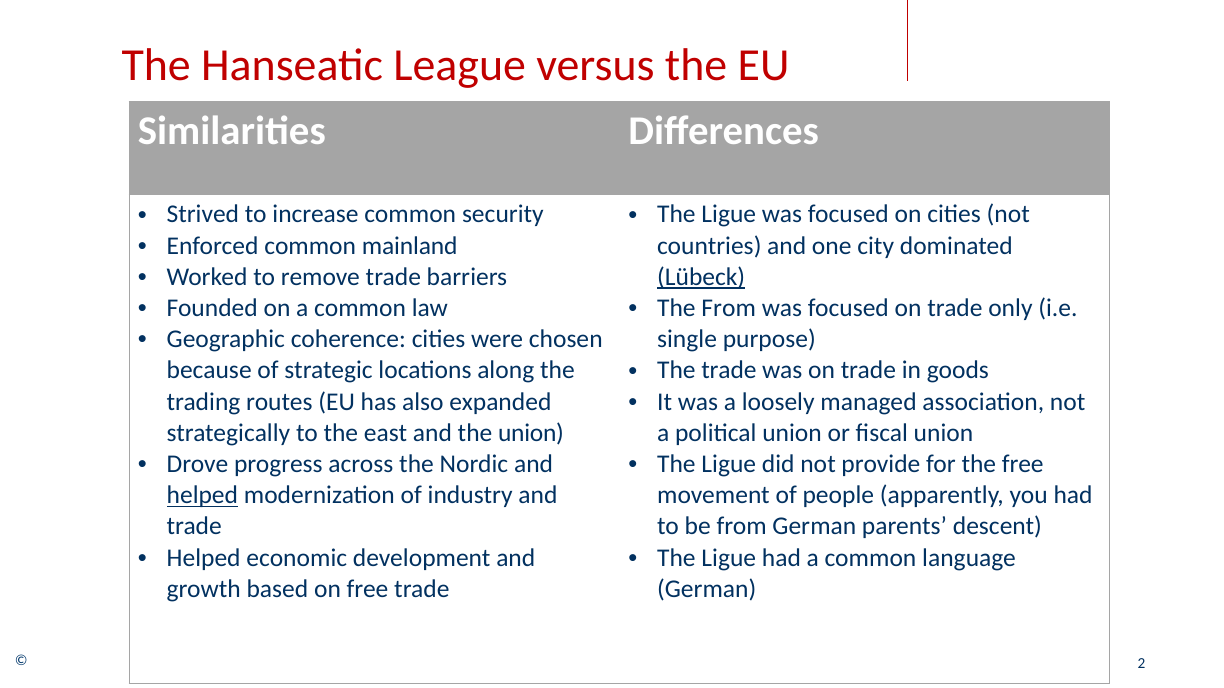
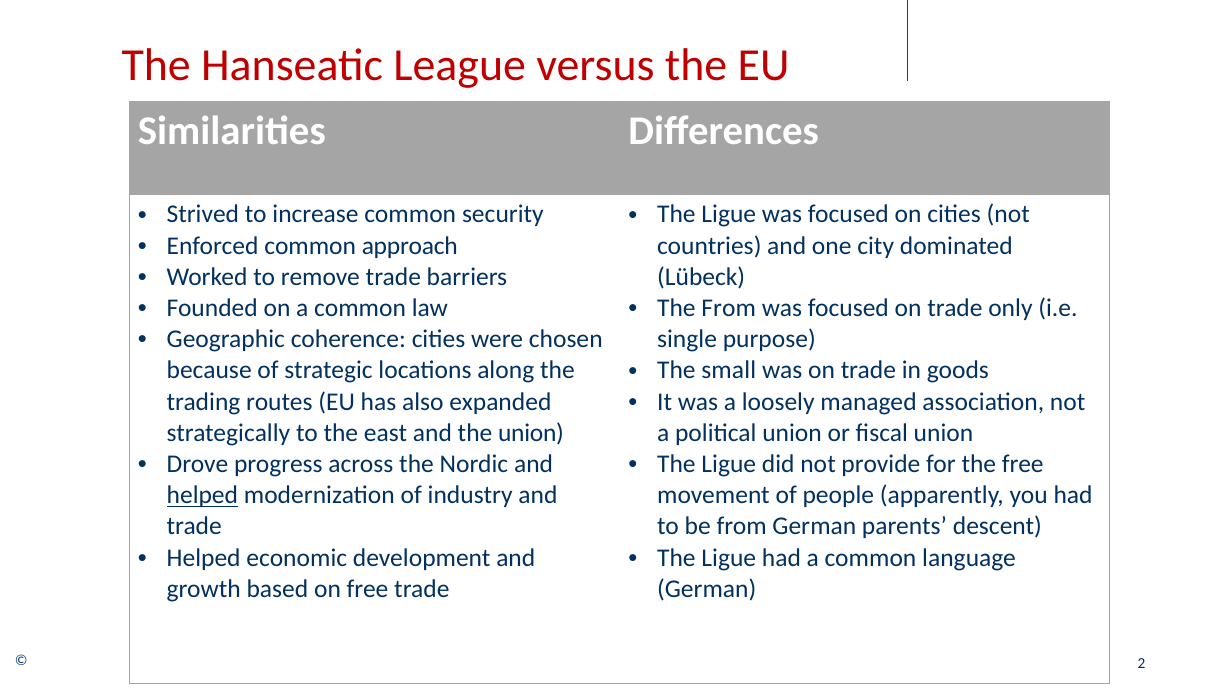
mainland: mainland -> approach
Lübeck underline: present -> none
The trade: trade -> small
